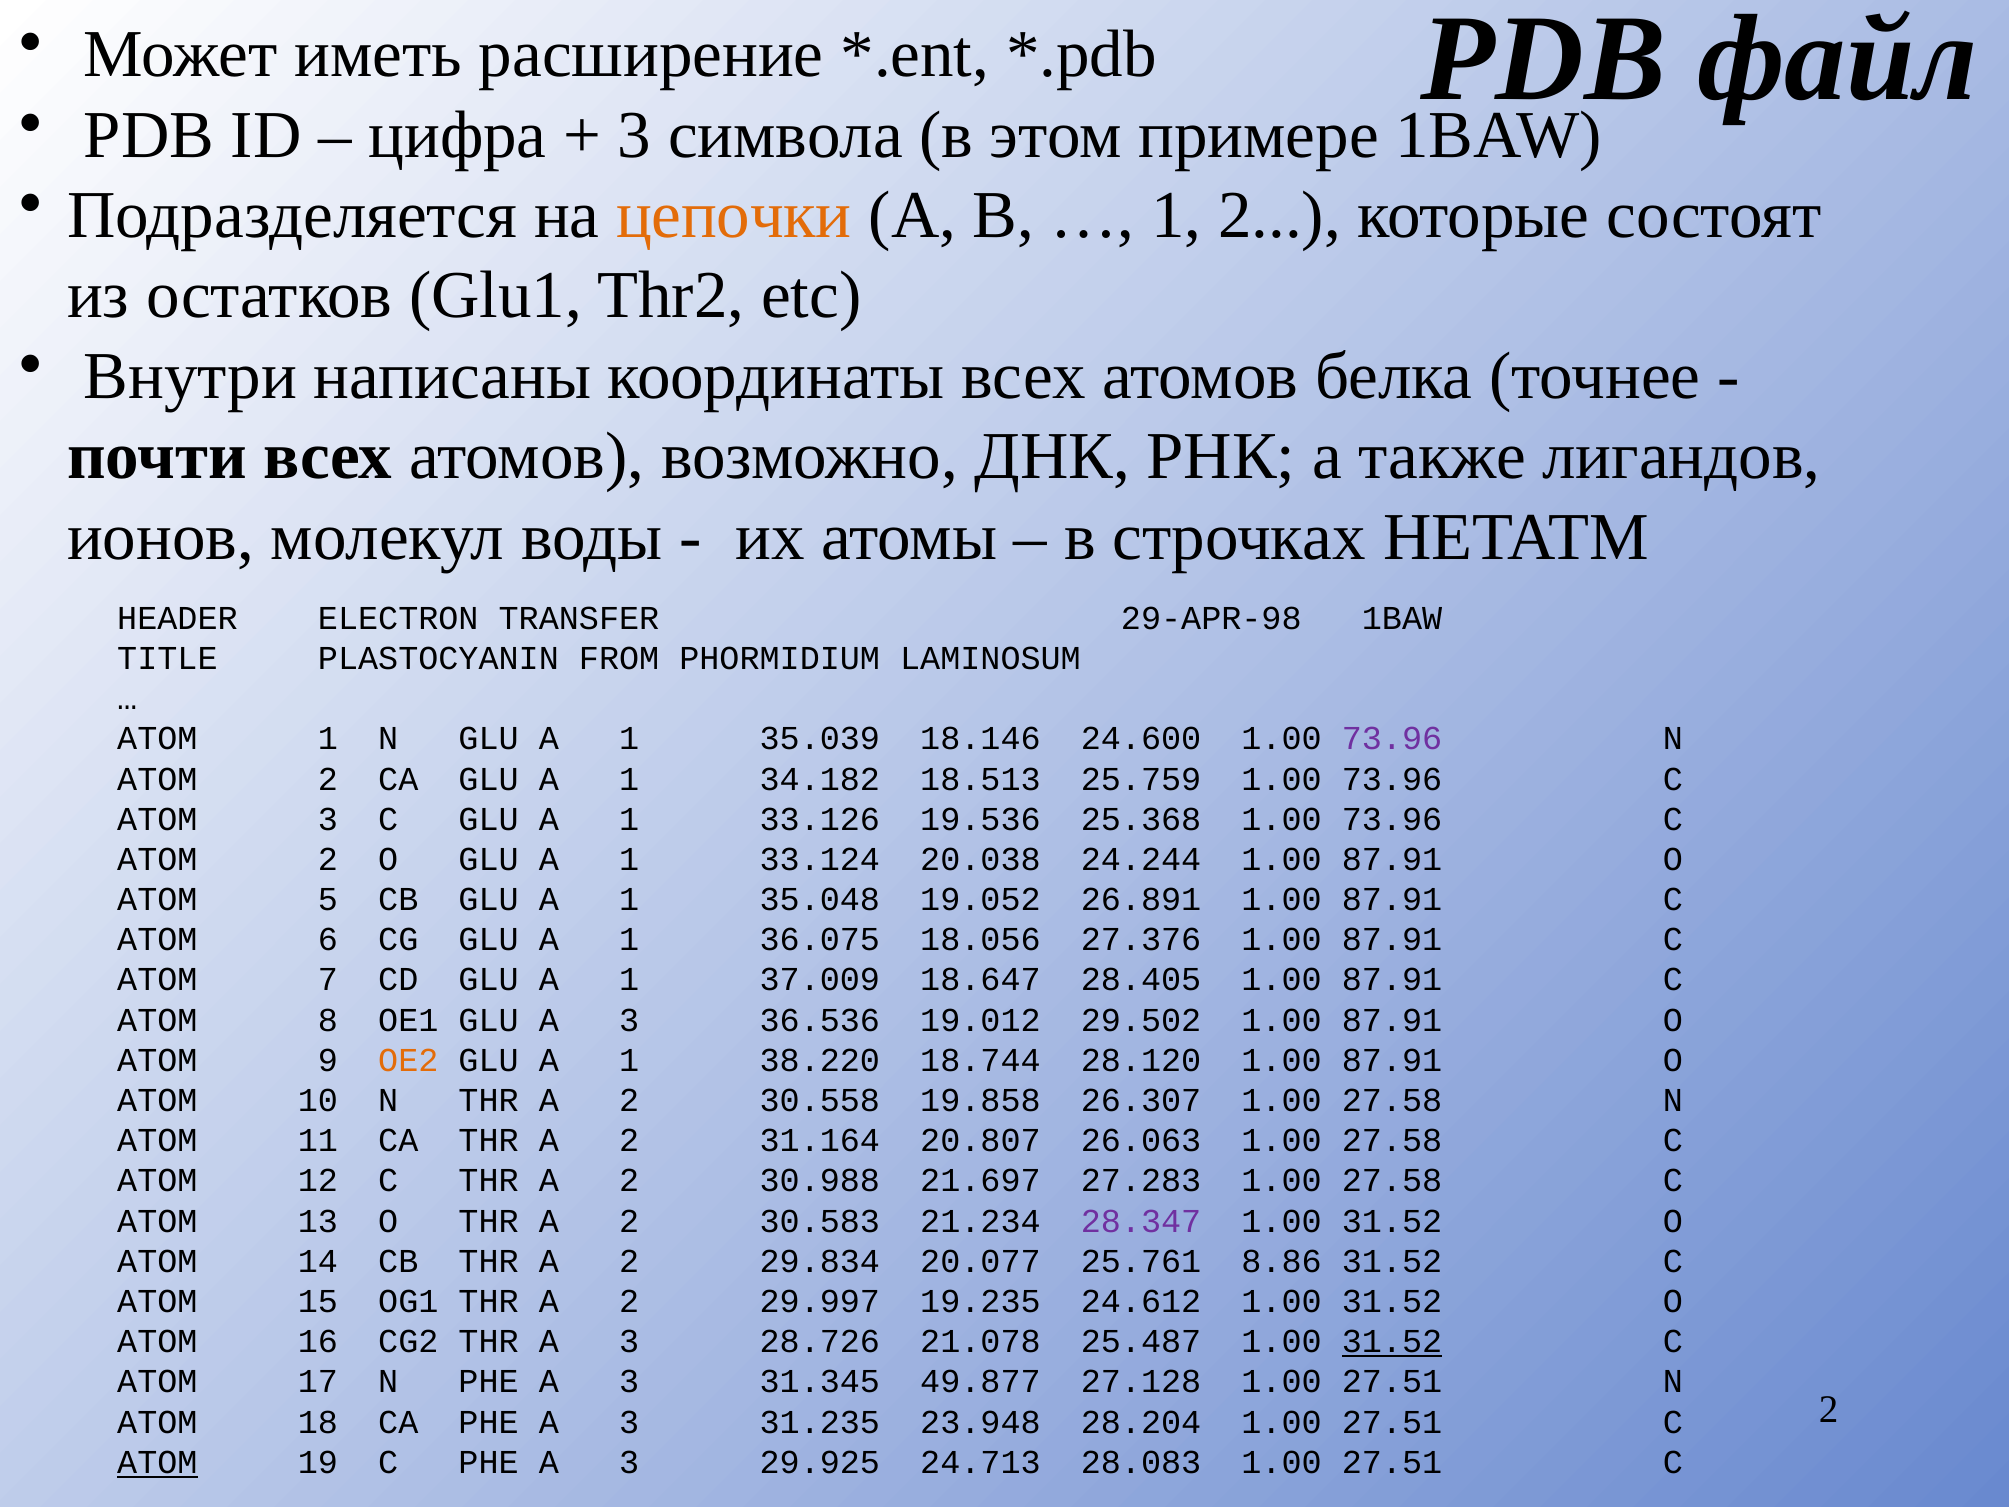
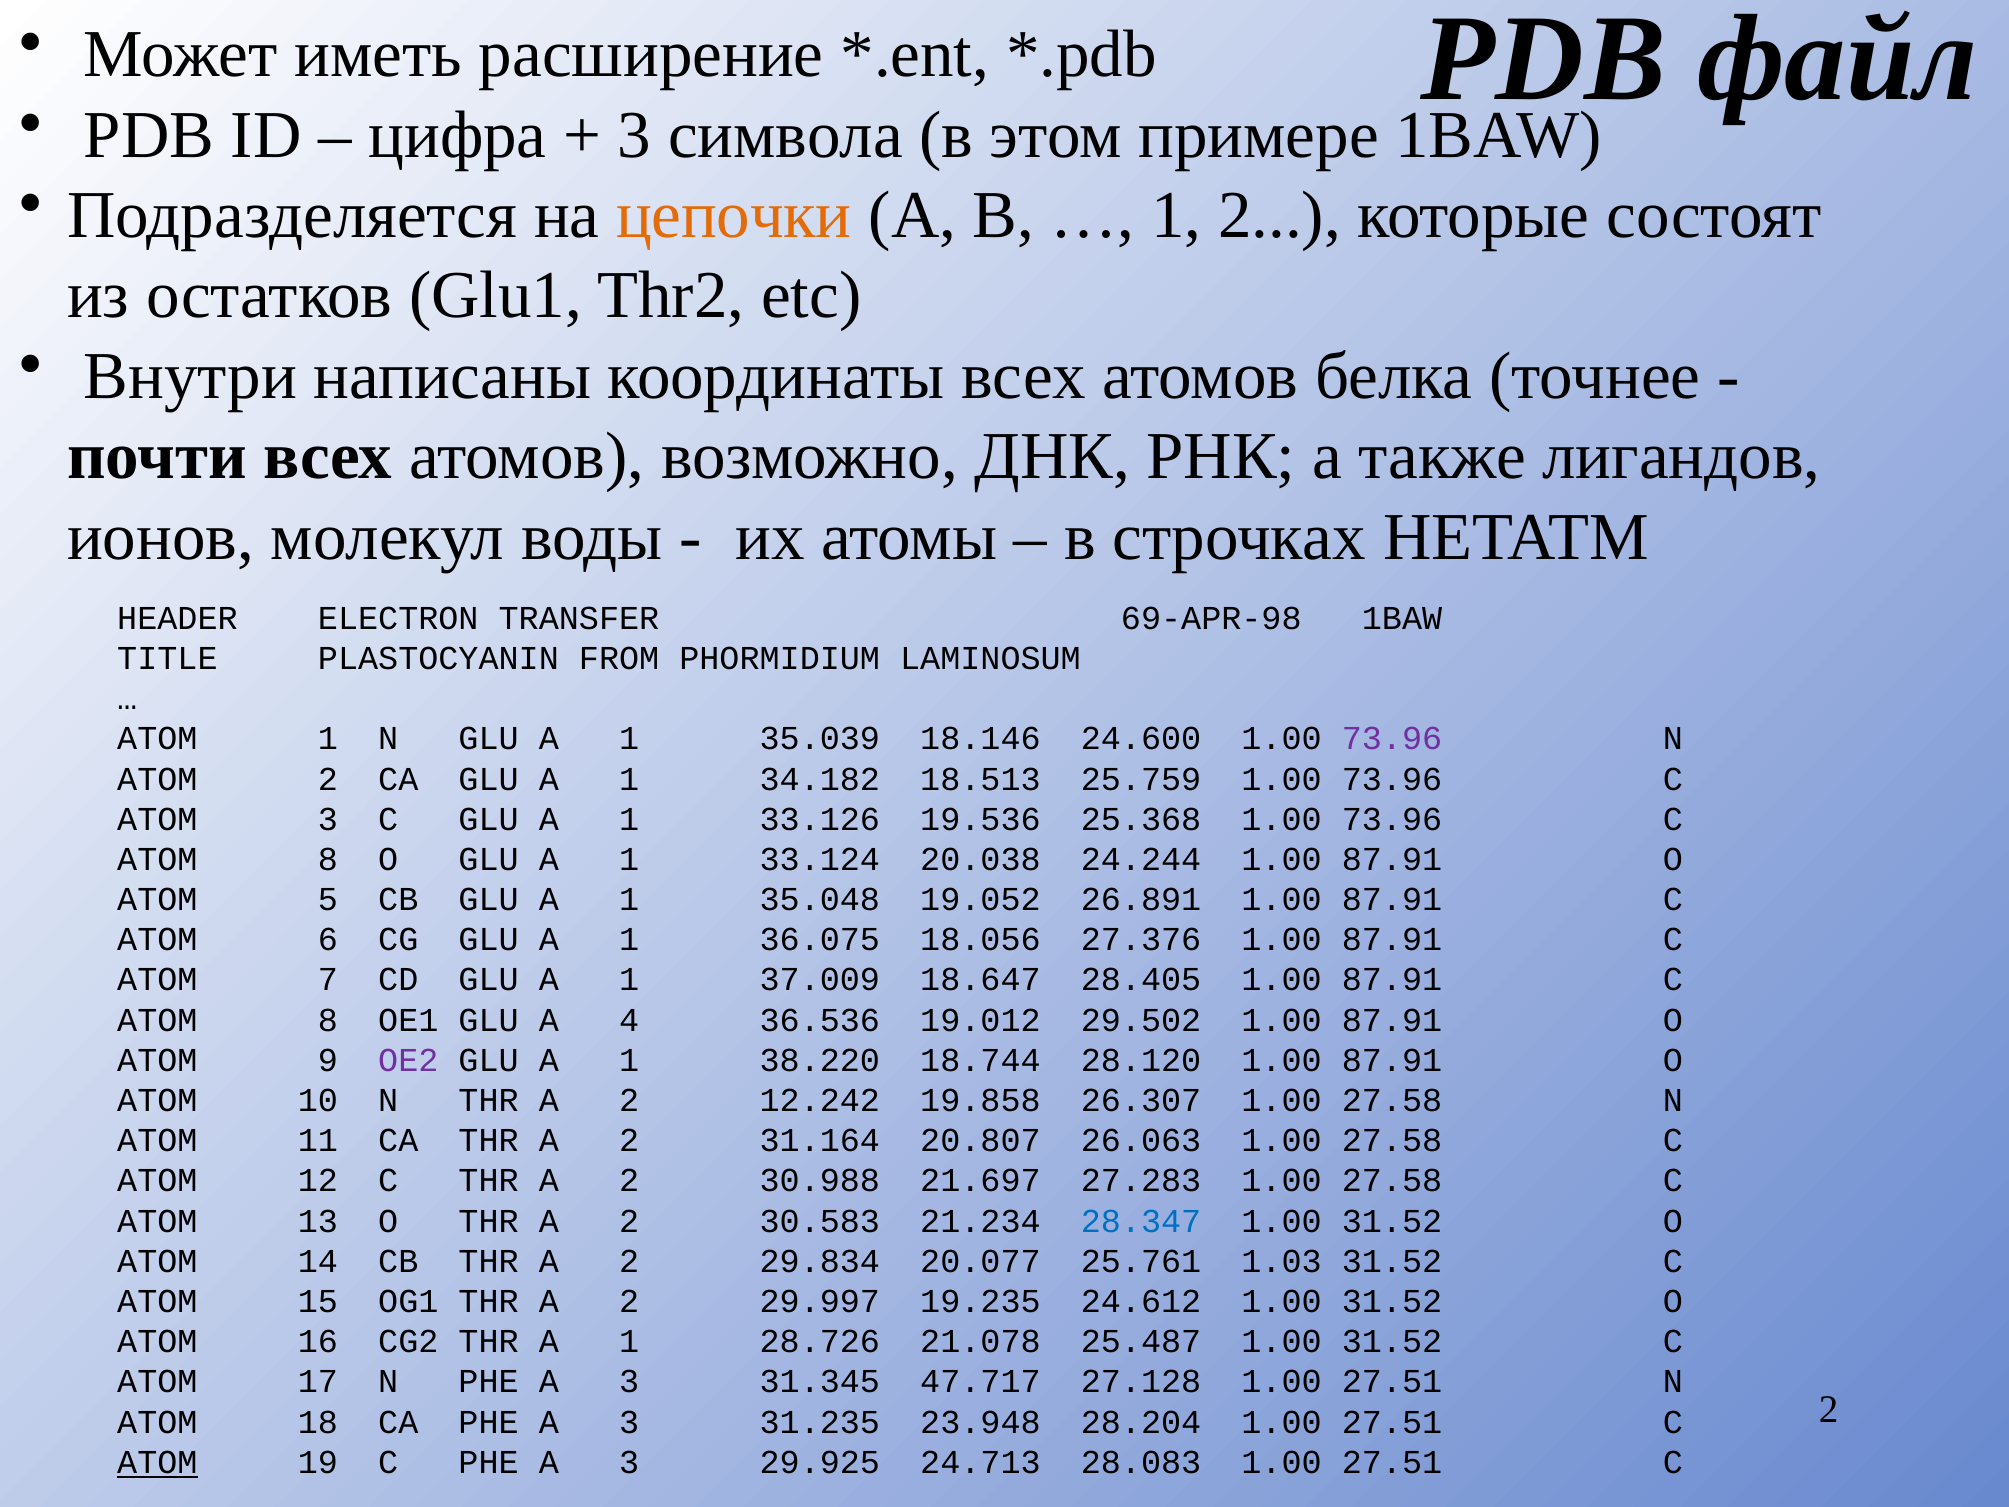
29-APR-98: 29-APR-98 -> 69-APR-98
2 at (328, 859): 2 -> 8
GLU A 3: 3 -> 4
OE2 colour: orange -> purple
30.558: 30.558 -> 12.242
28.347 colour: purple -> blue
8.86: 8.86 -> 1.03
THR A 3: 3 -> 1
31.52 at (1392, 1341) underline: present -> none
49.877: 49.877 -> 47.717
